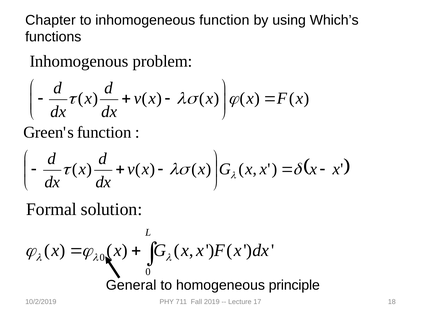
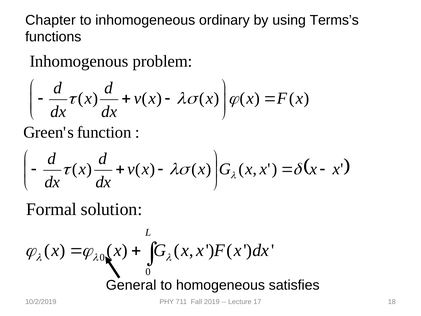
inhomogeneous function: function -> ordinary
Which’s: Which’s -> Terms’s
principle: principle -> satisfies
